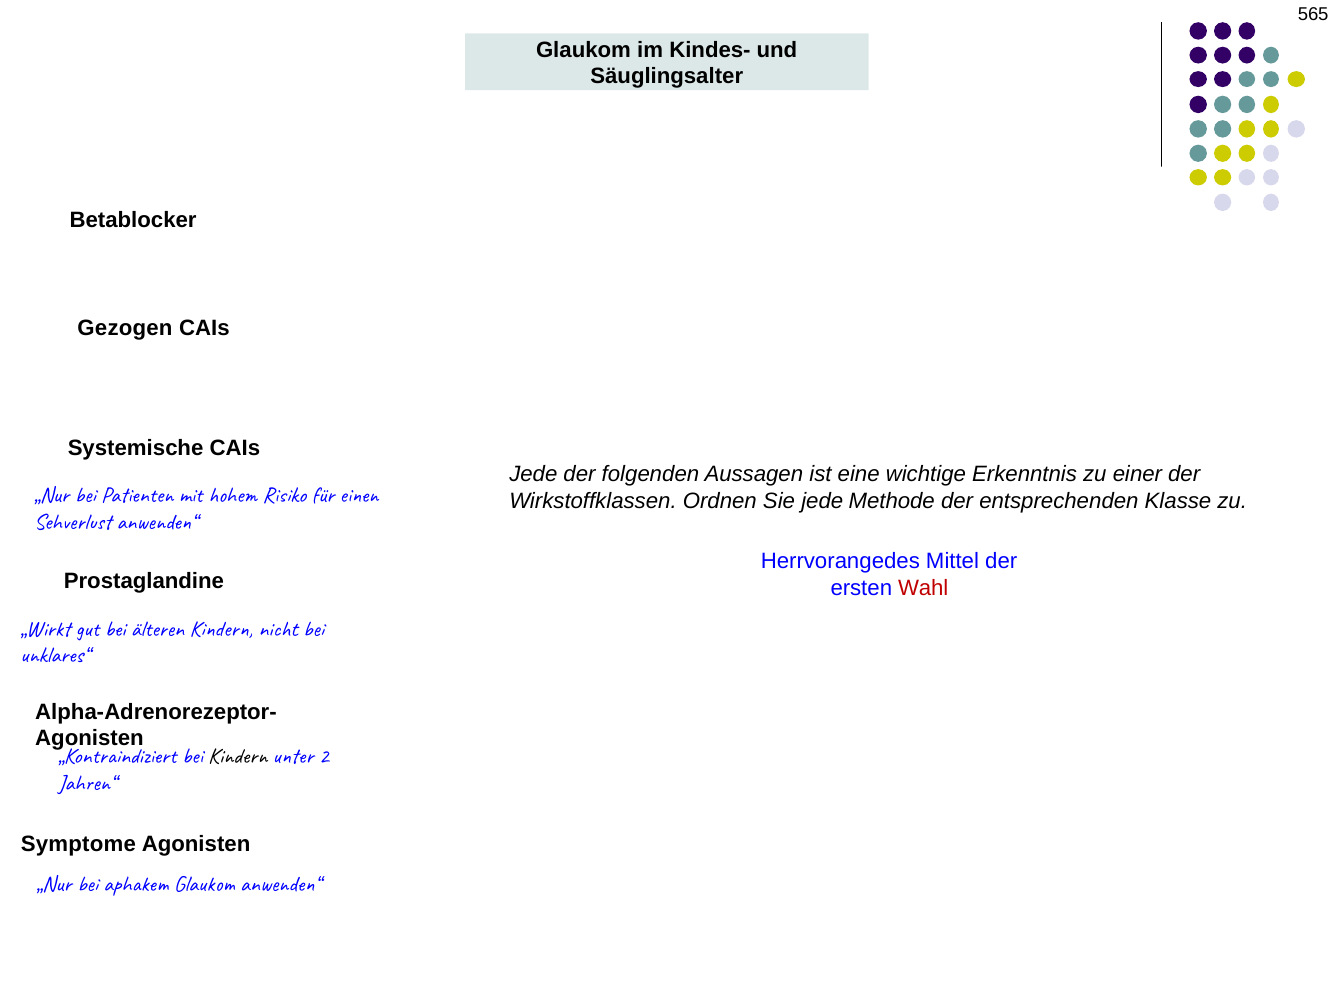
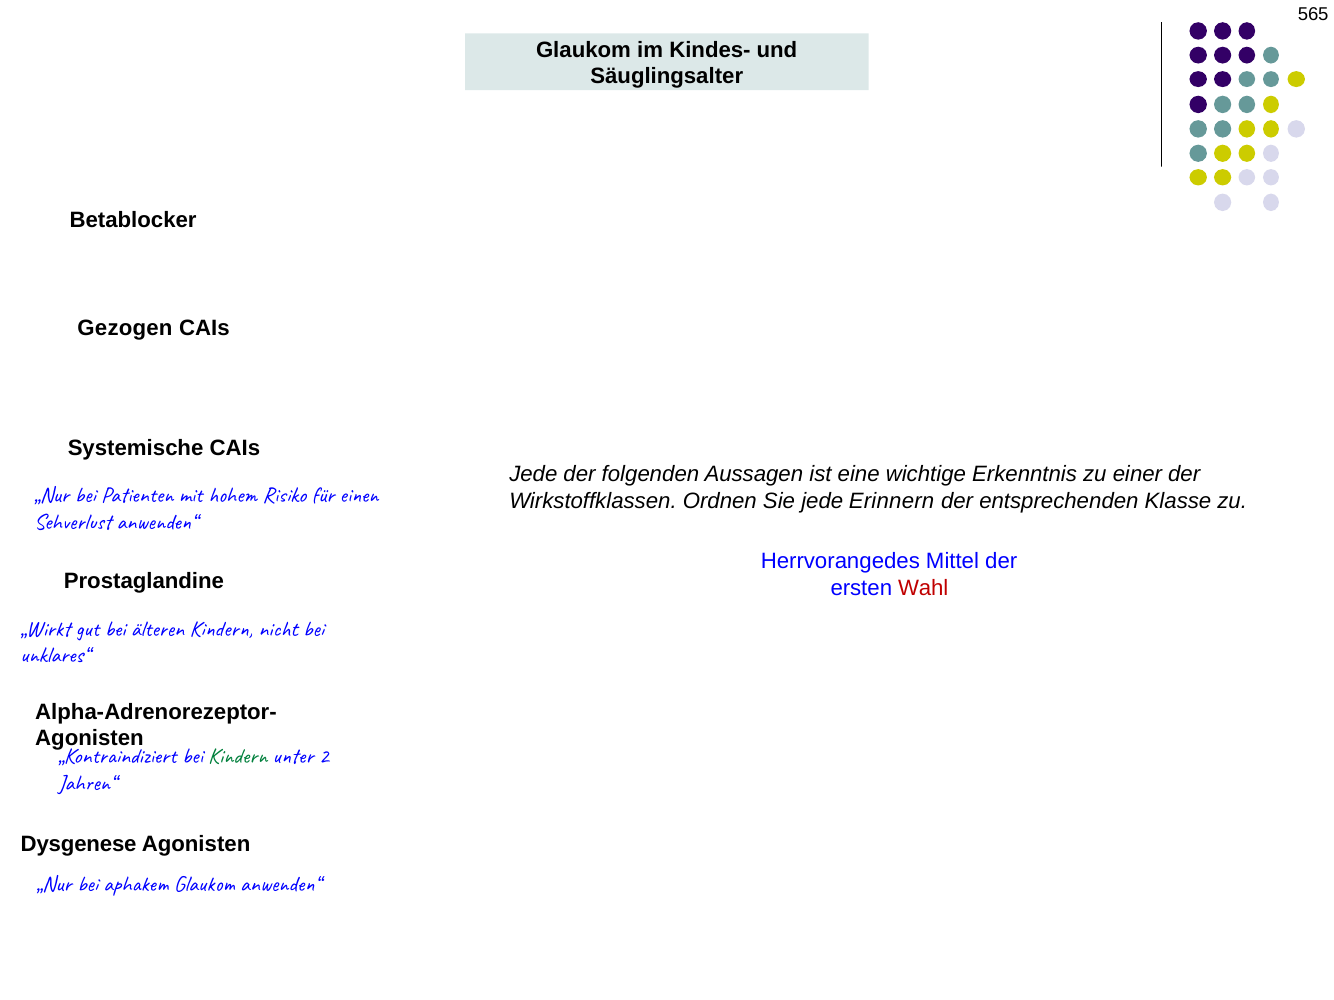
Methode: Methode -> Erinnern
Kindern at (238, 756) colour: black -> green
Symptome: Symptome -> Dysgenese
